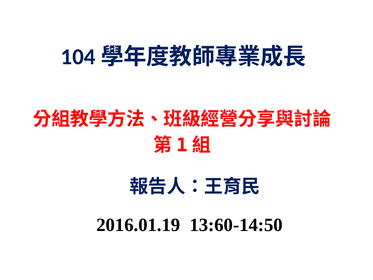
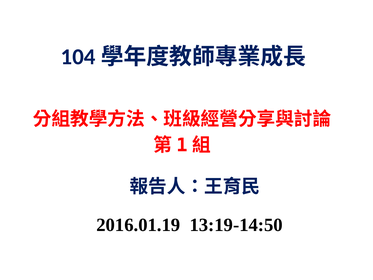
13:60-14:50: 13:60-14:50 -> 13:19-14:50
